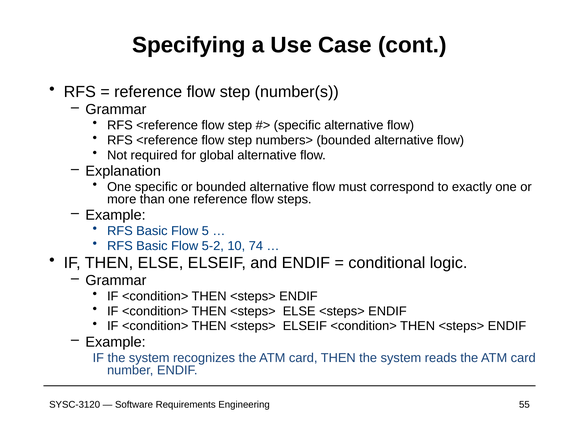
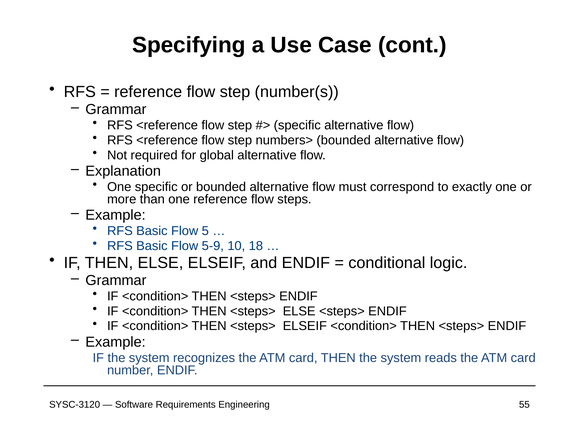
5-2: 5-2 -> 5-9
74: 74 -> 18
